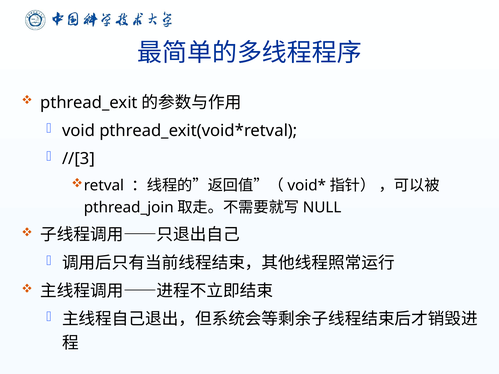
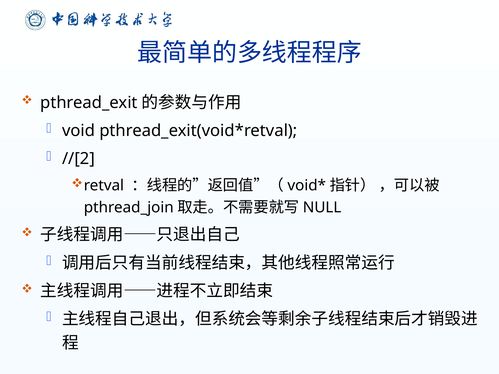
//[3: //[3 -> //[2
